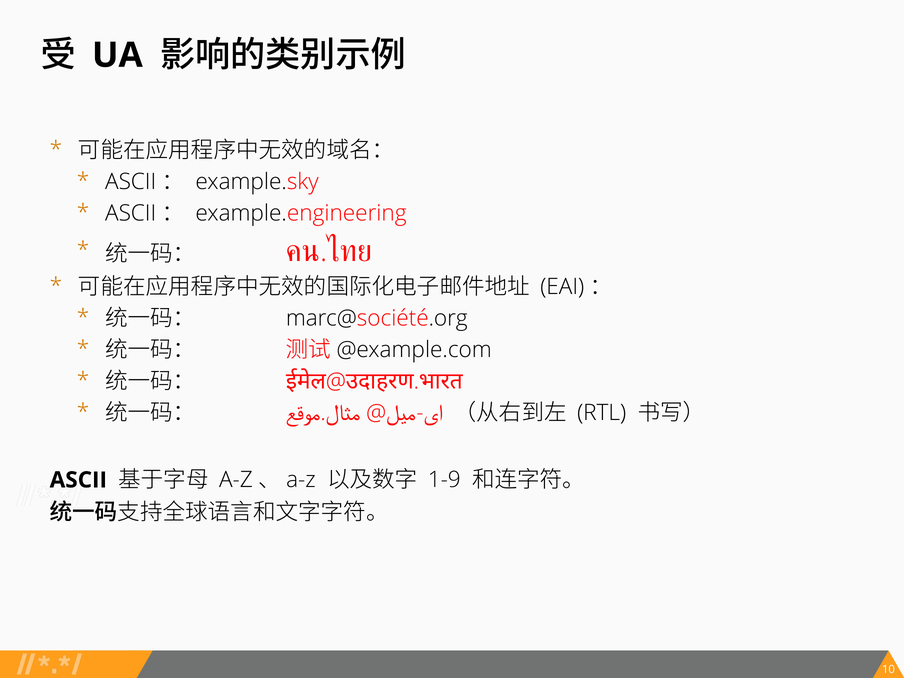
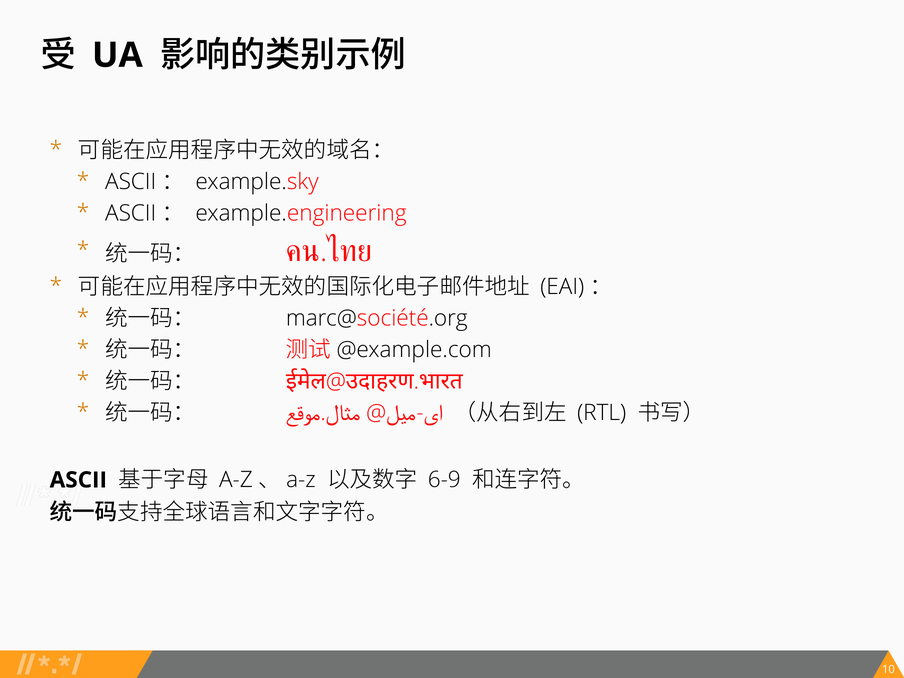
1-9: 1-9 -> 6-9
